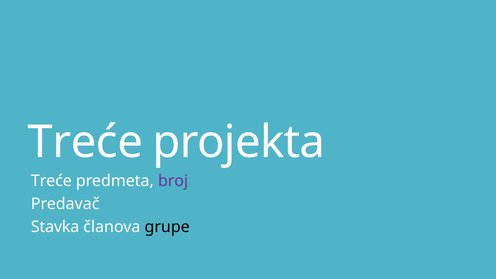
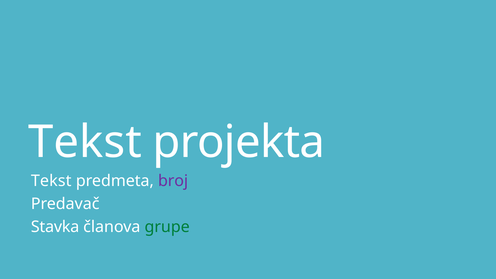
Treće at (85, 142): Treće -> Tekst
Treće at (51, 181): Treće -> Tekst
grupe colour: black -> green
